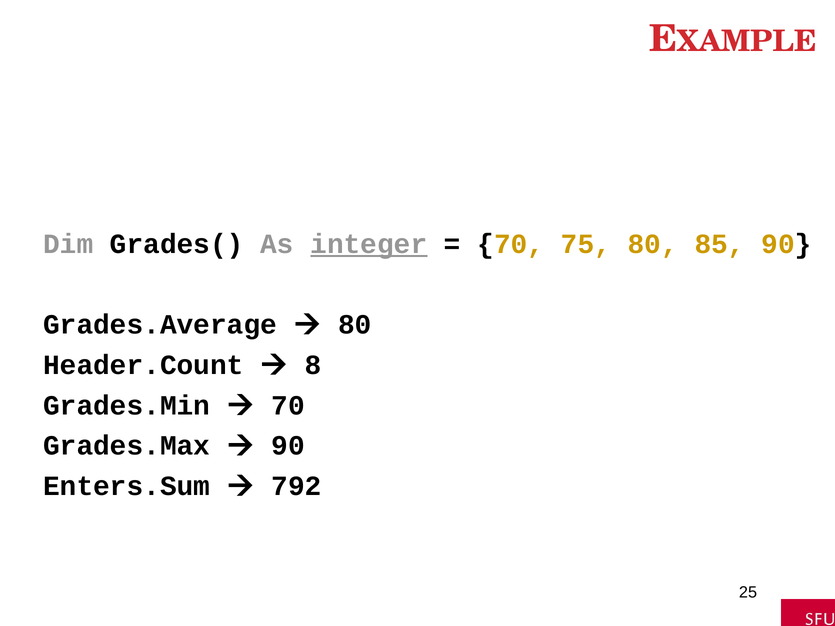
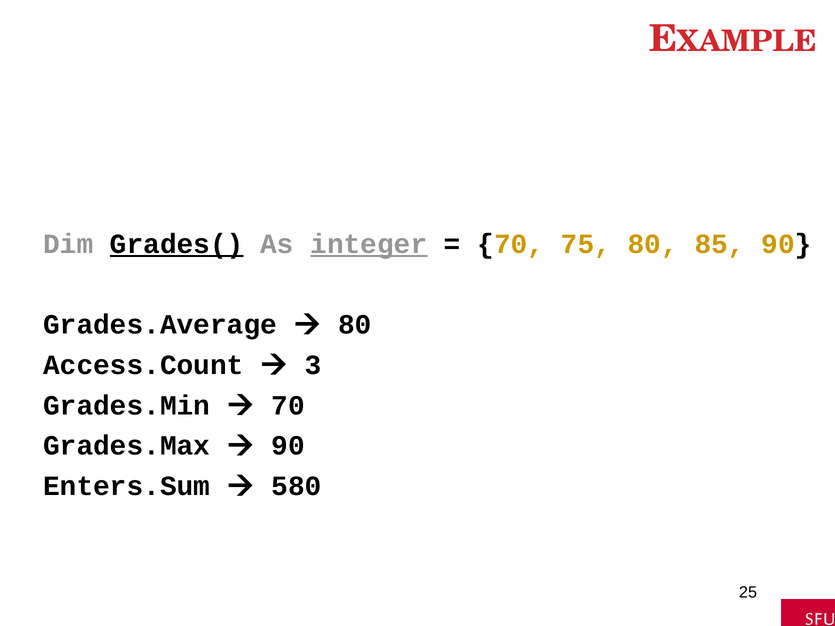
Grades( underline: none -> present
Header.Count: Header.Count -> Access.Count
8: 8 -> 3
792: 792 -> 580
